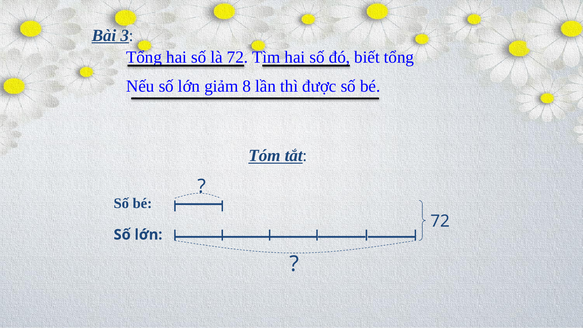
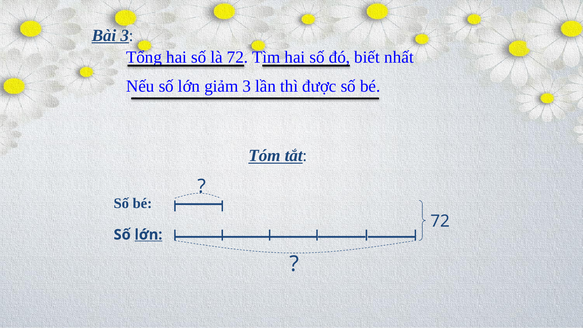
biết tổng: tổng -> nhất
giảm 8: 8 -> 3
lớn at (148, 235) underline: none -> present
